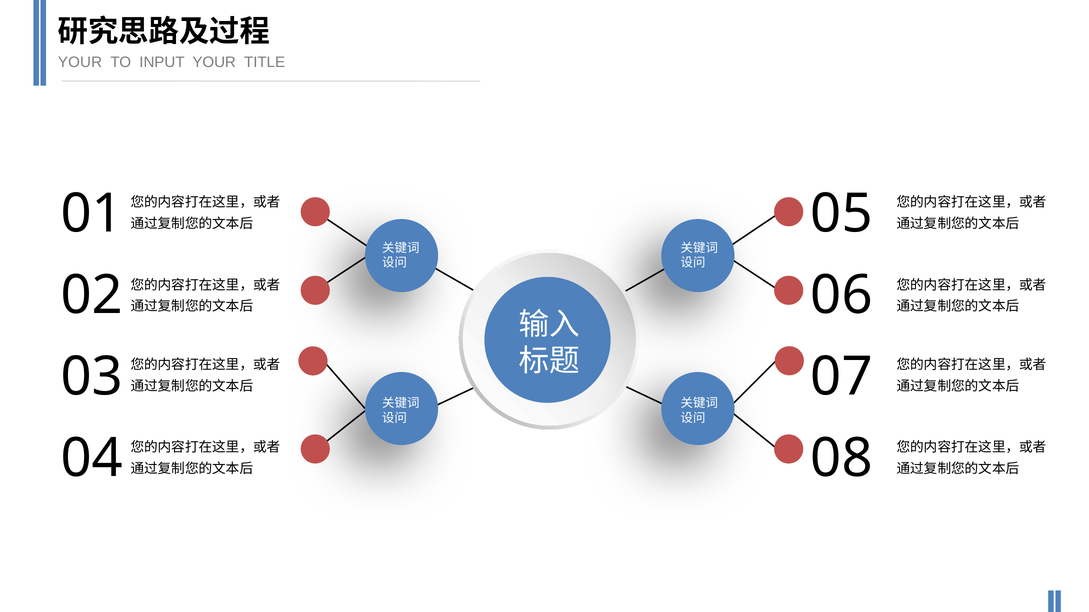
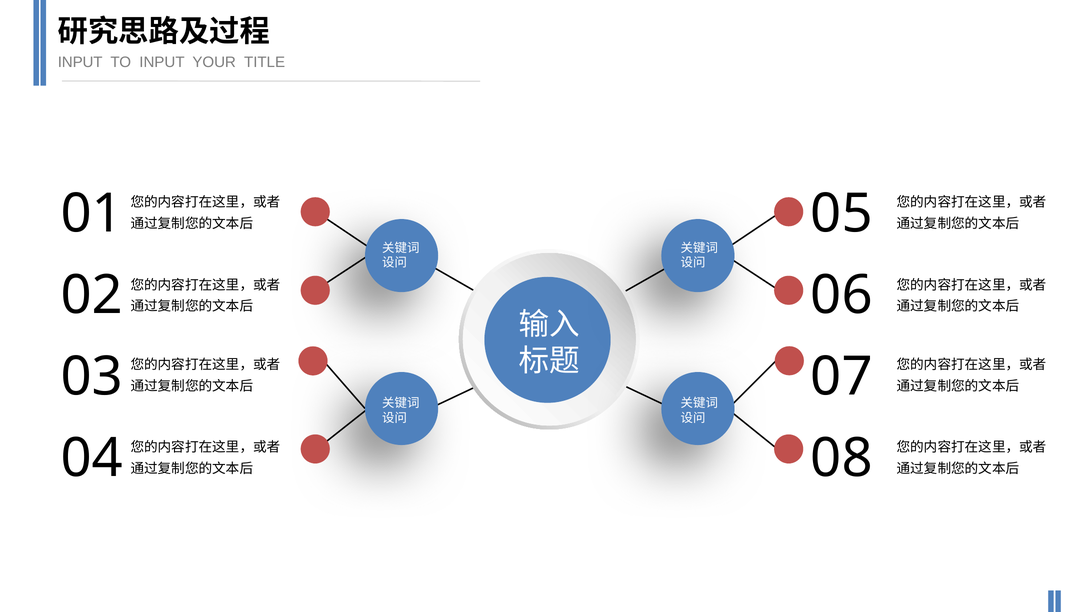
YOUR at (80, 62): YOUR -> INPUT
